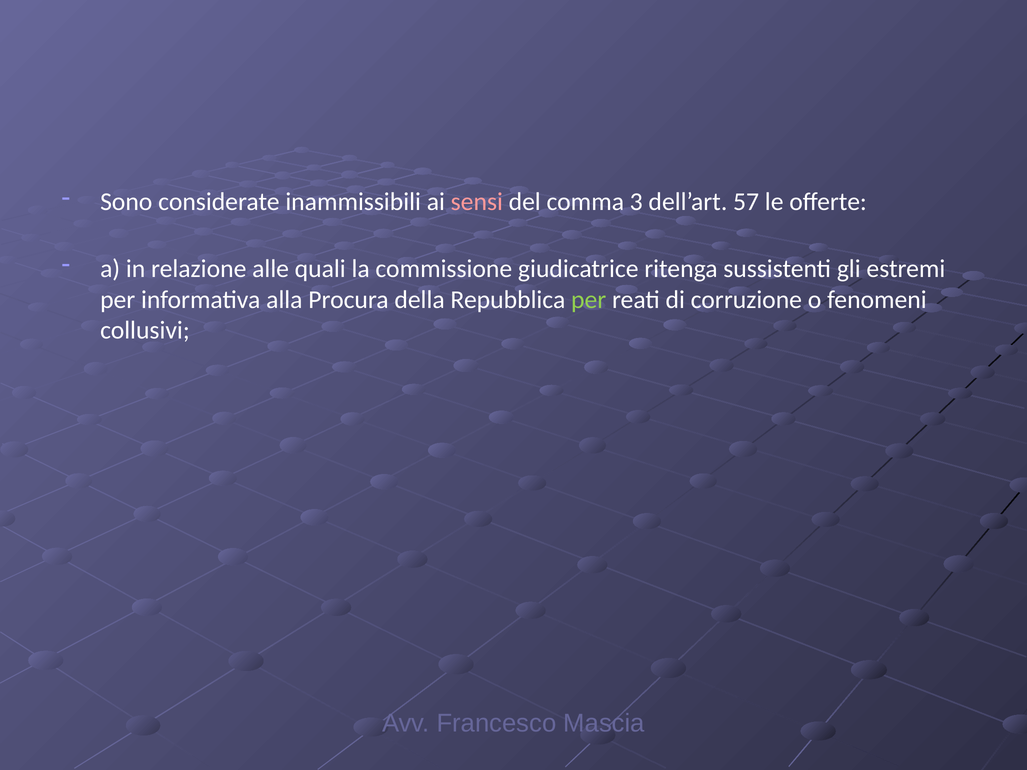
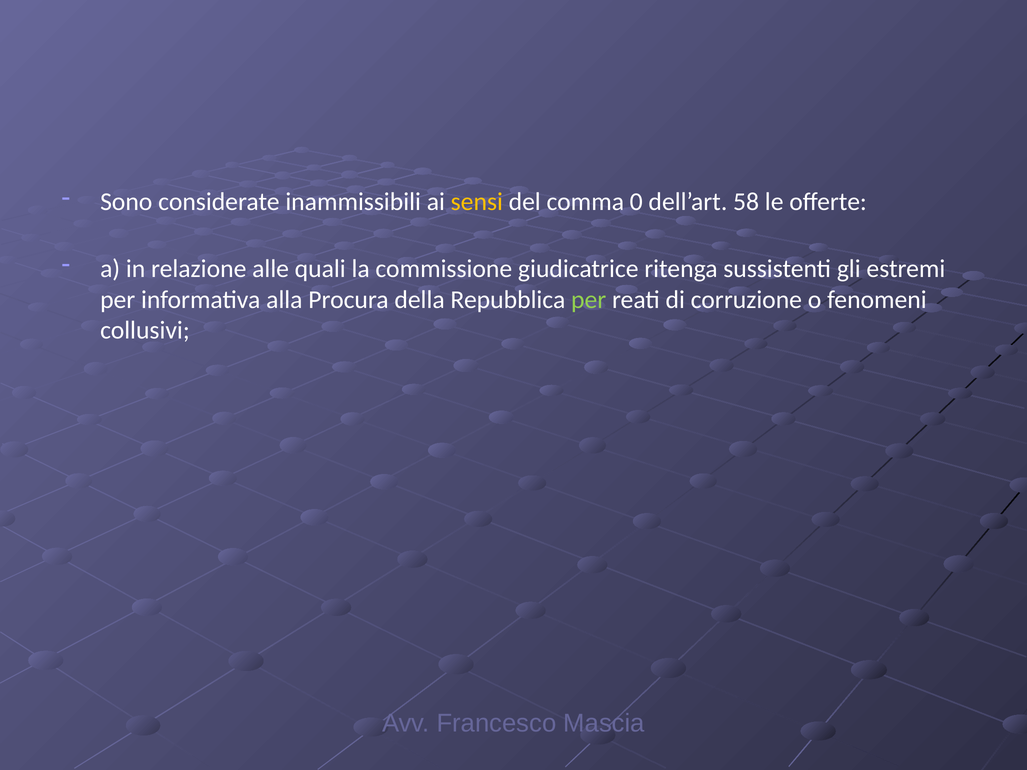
sensi colour: pink -> yellow
3: 3 -> 0
57: 57 -> 58
